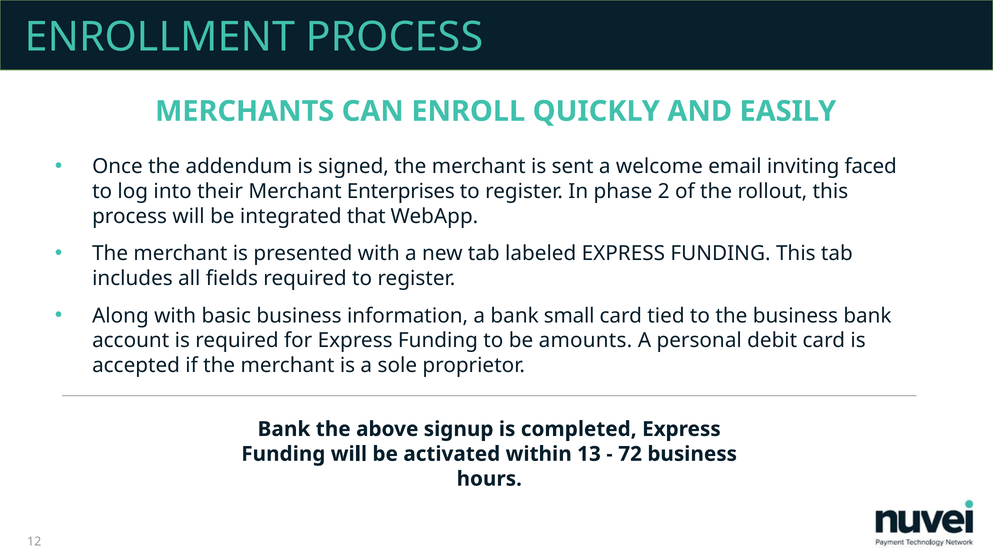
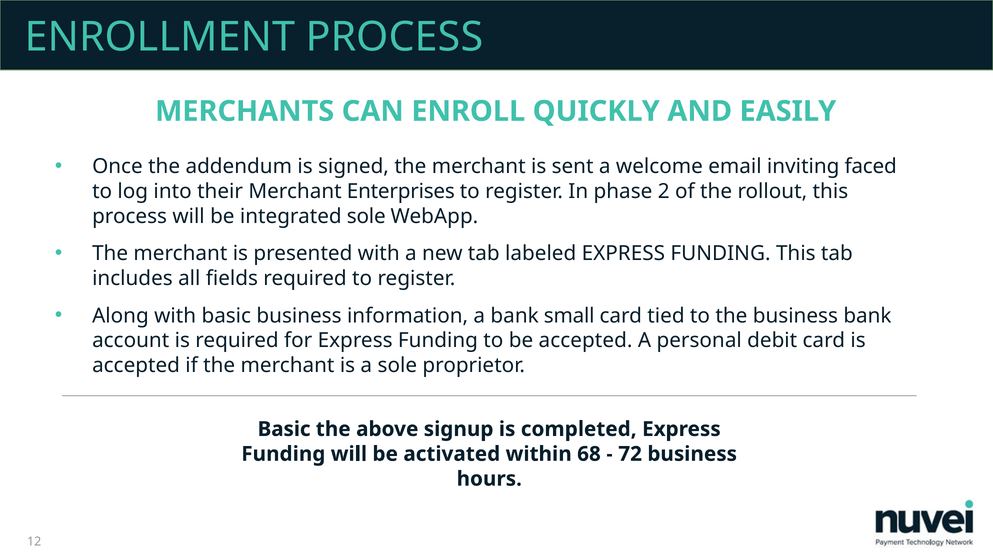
integrated that: that -> sole
be amounts: amounts -> accepted
Bank at (284, 429): Bank -> Basic
13: 13 -> 68
